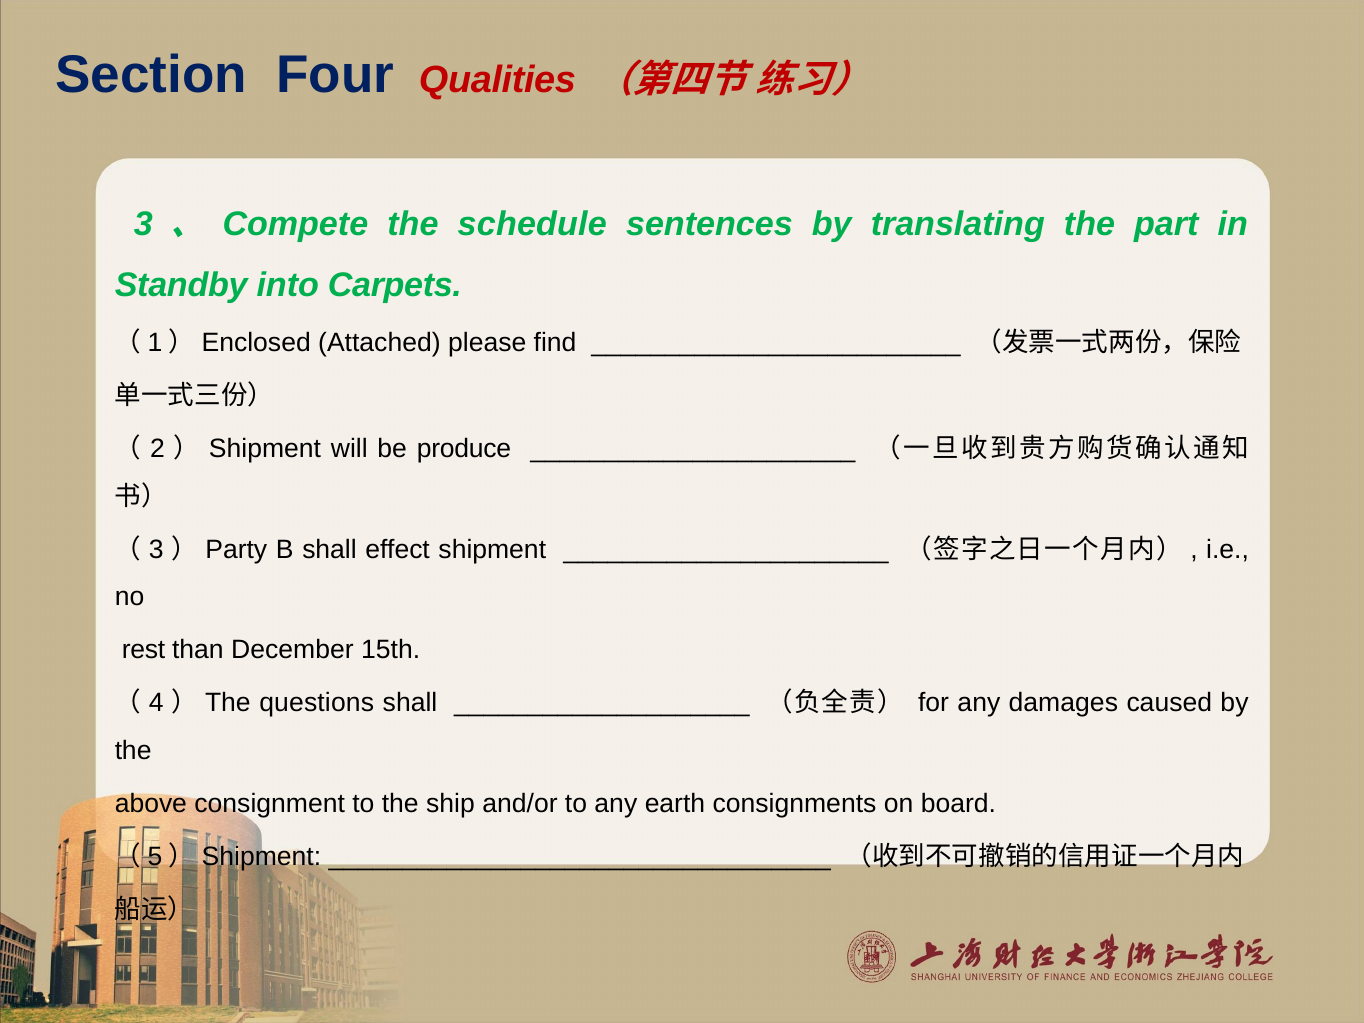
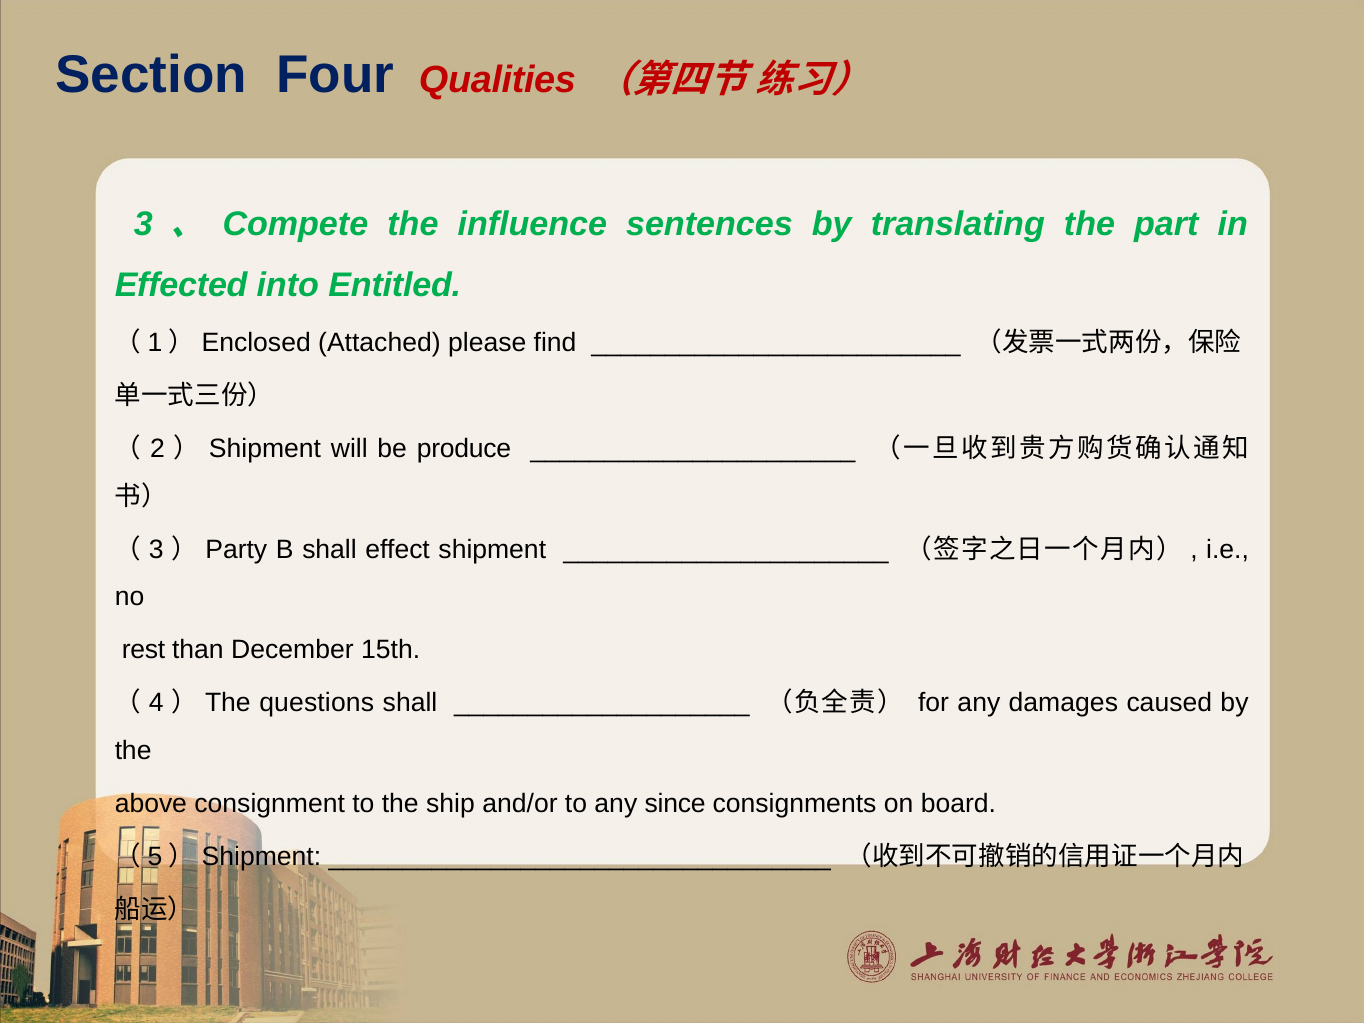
schedule: schedule -> influence
Standby: Standby -> Effected
Carpets: Carpets -> Entitled
earth: earth -> since
